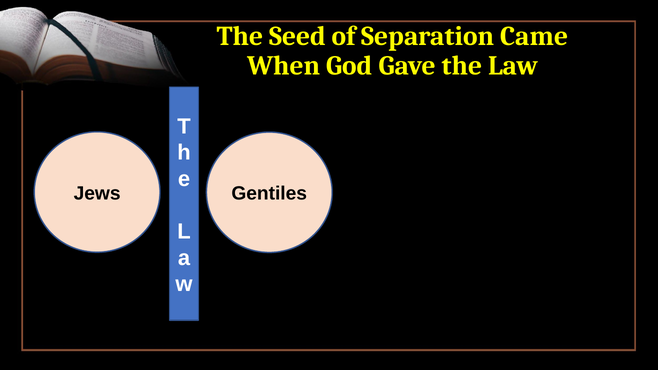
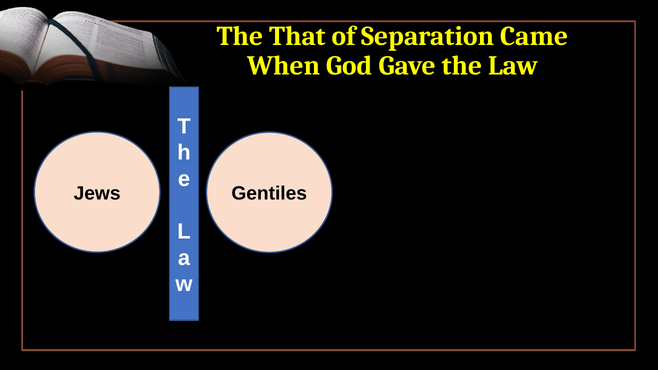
Seed: Seed -> That
